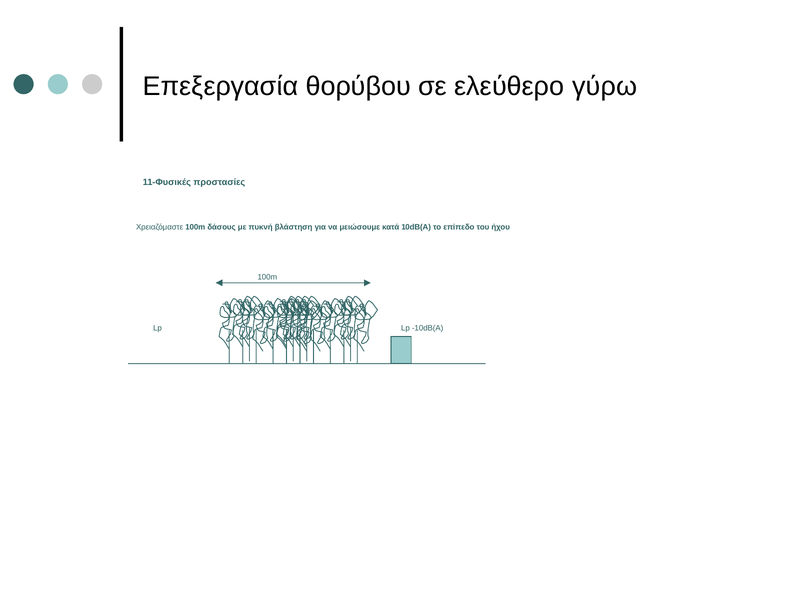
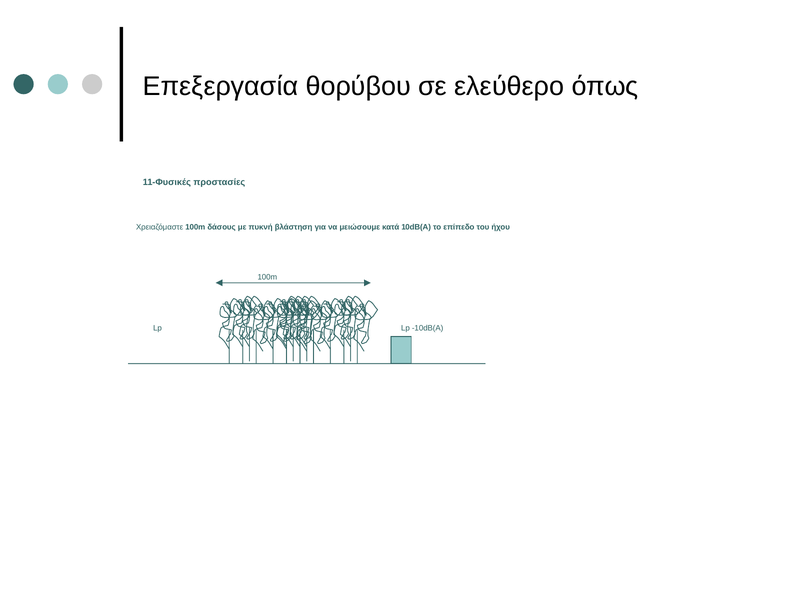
γύρω: γύρω -> όπως
